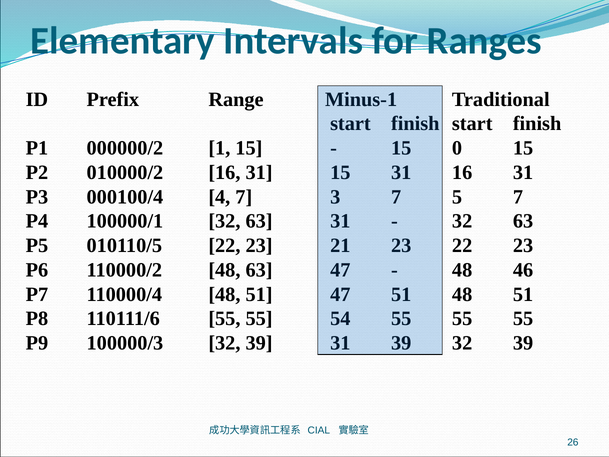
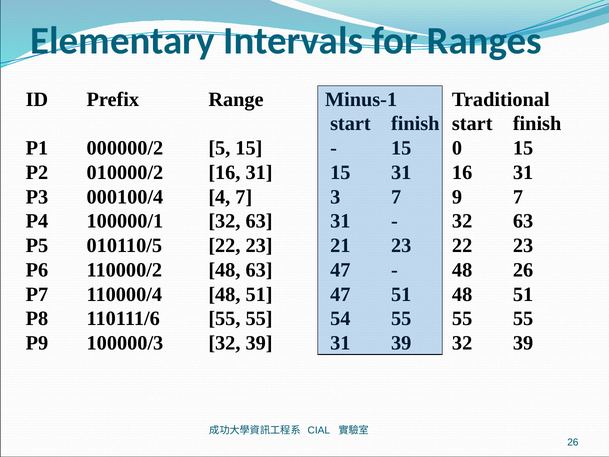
1: 1 -> 5
5: 5 -> 9
48 46: 46 -> 26
